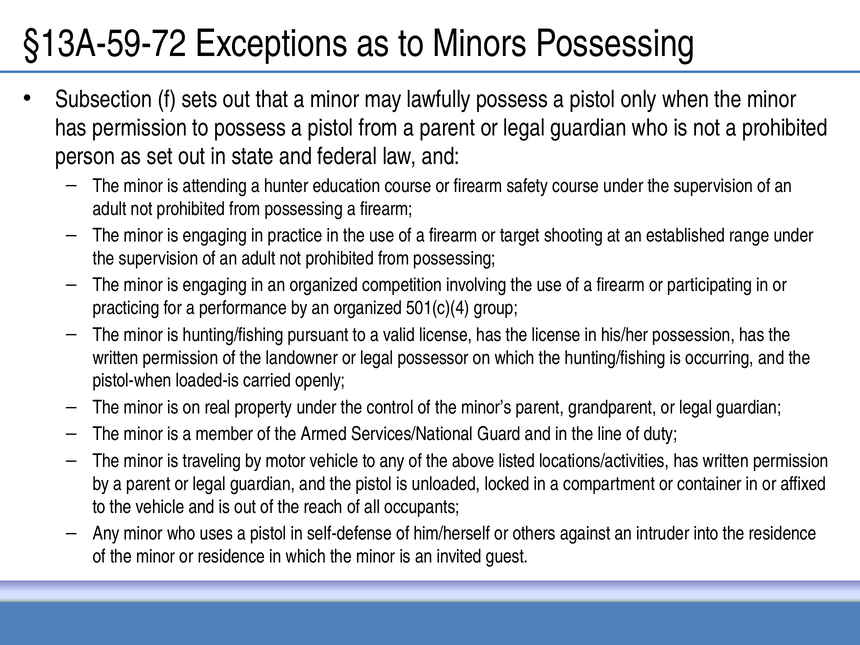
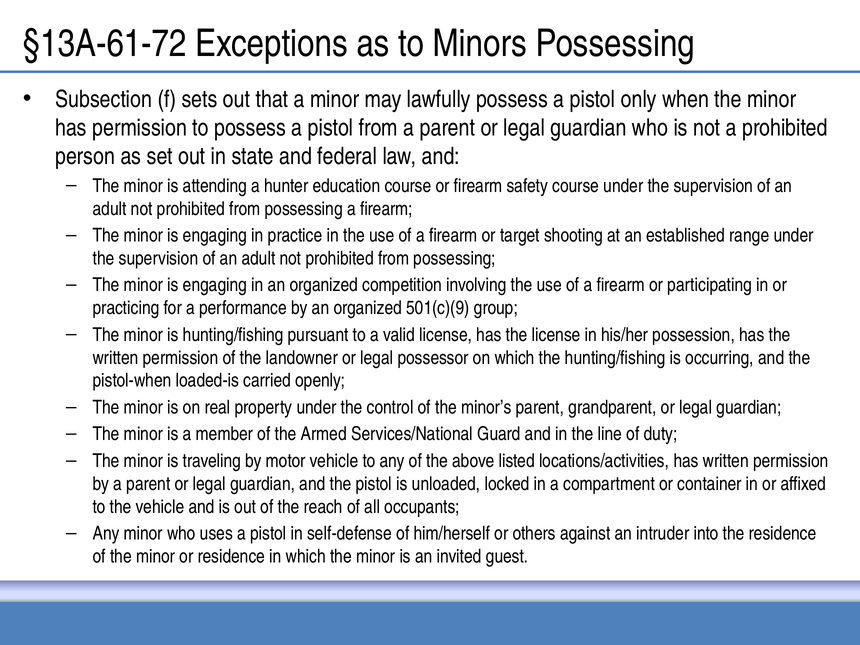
§13A-59-72: §13A-59-72 -> §13A-61-72
501(c)(4: 501(c)(4 -> 501(c)(9
